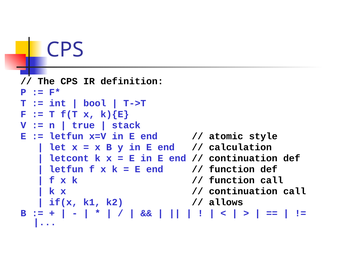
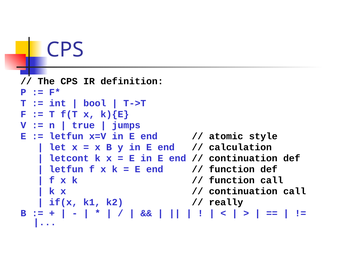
stack: stack -> jumps
allows: allows -> really
